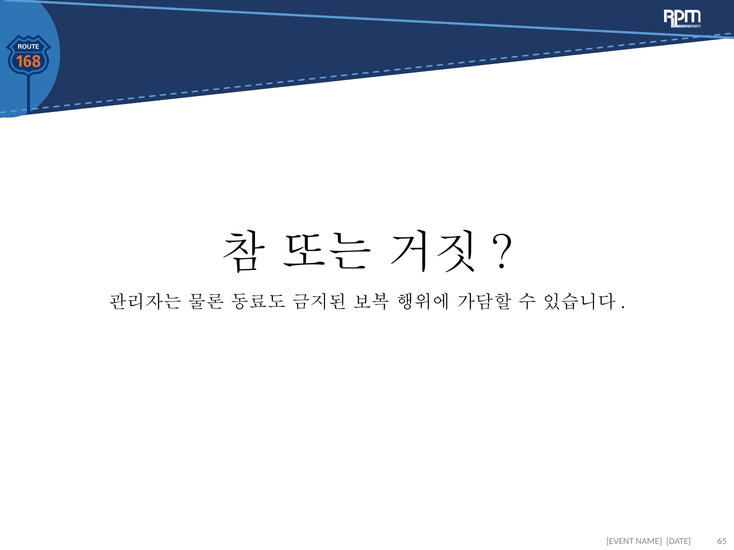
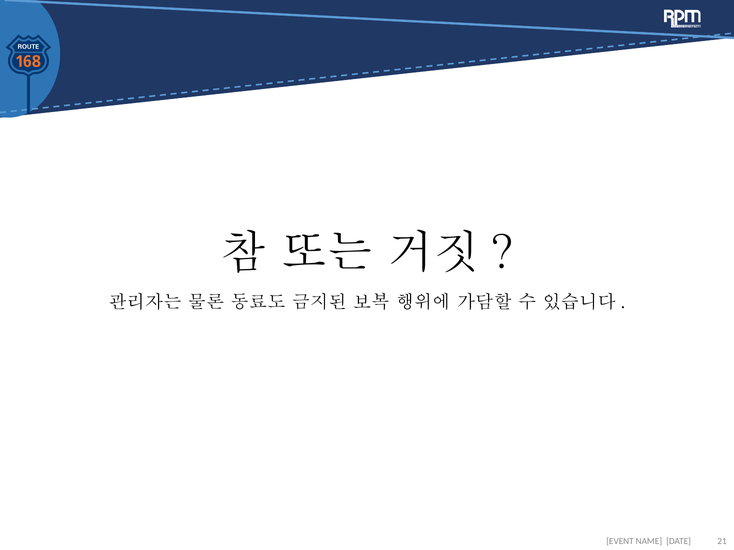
65: 65 -> 21
